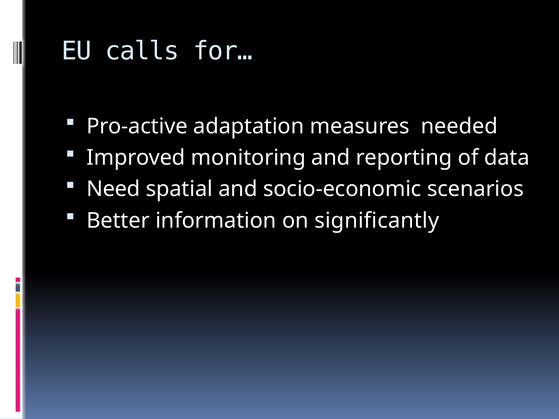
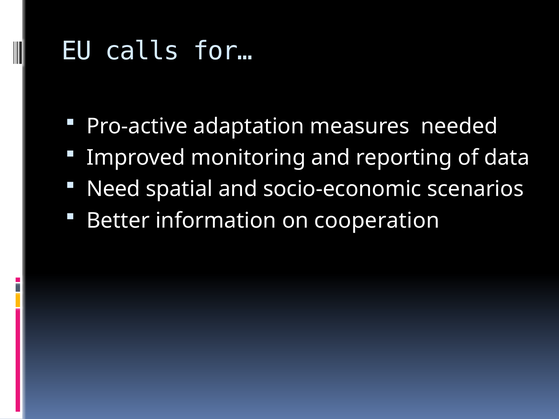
significantly: significantly -> cooperation
